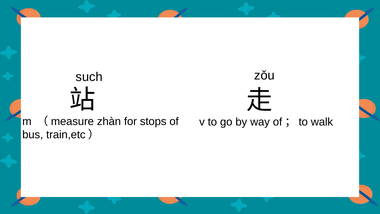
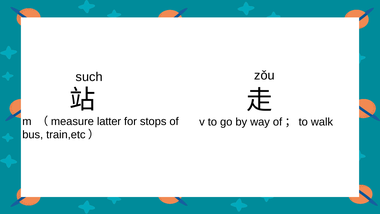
zhàn: zhàn -> latter
